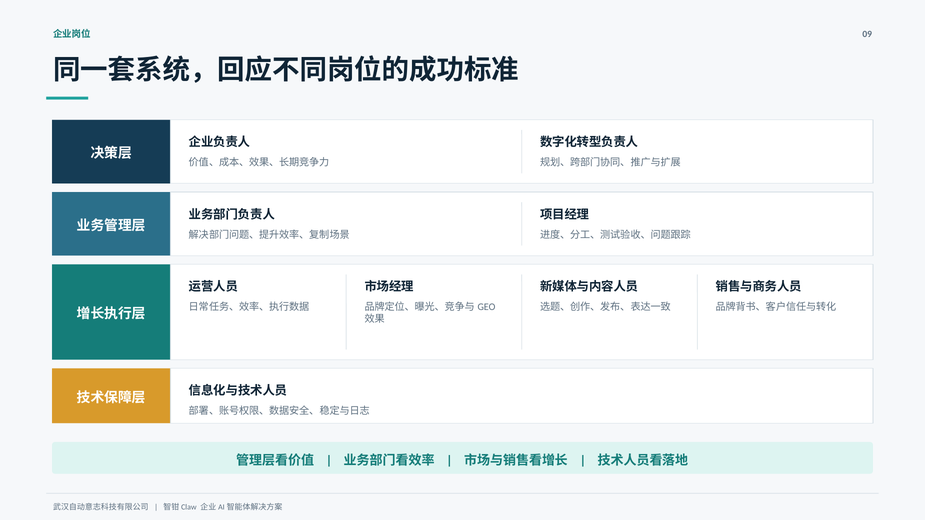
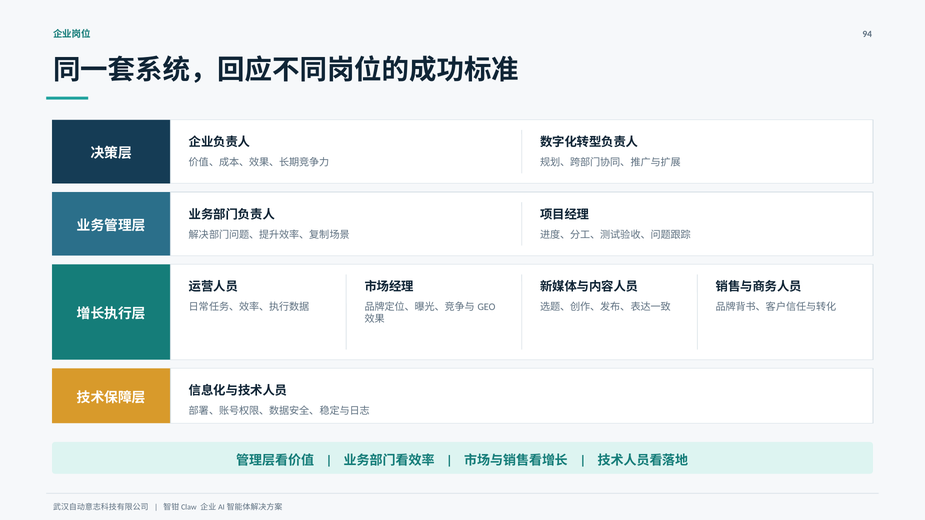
09: 09 -> 94
